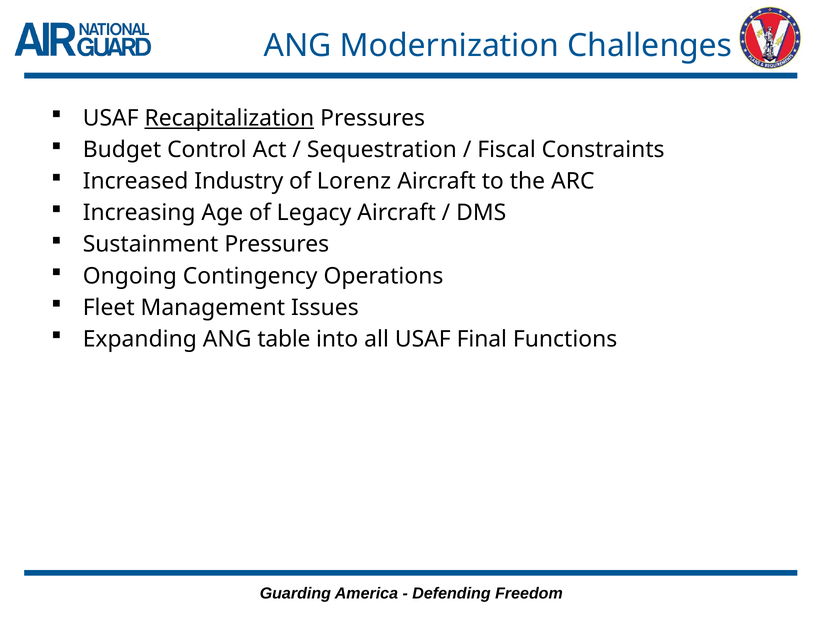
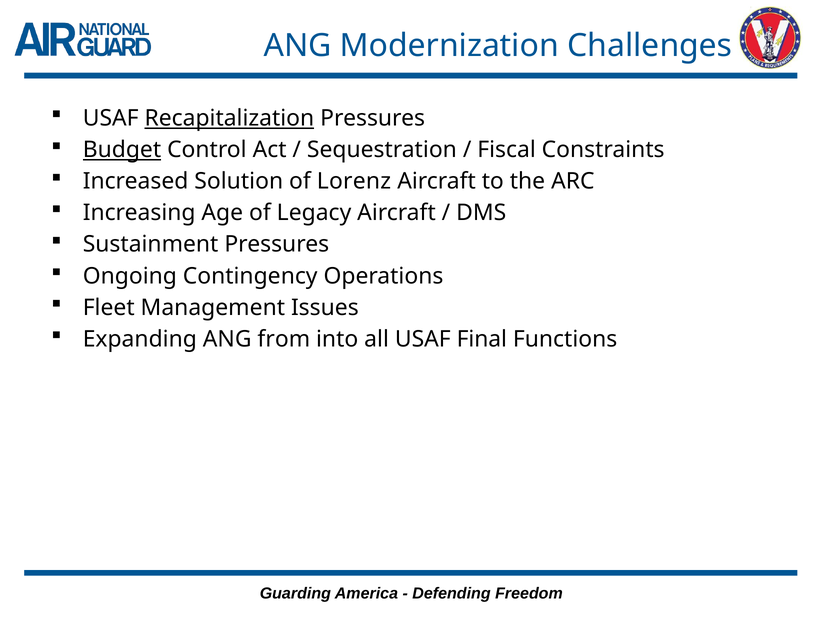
Budget underline: none -> present
Industry: Industry -> Solution
table: table -> from
